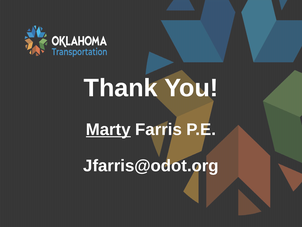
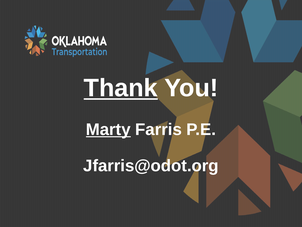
Thank underline: none -> present
